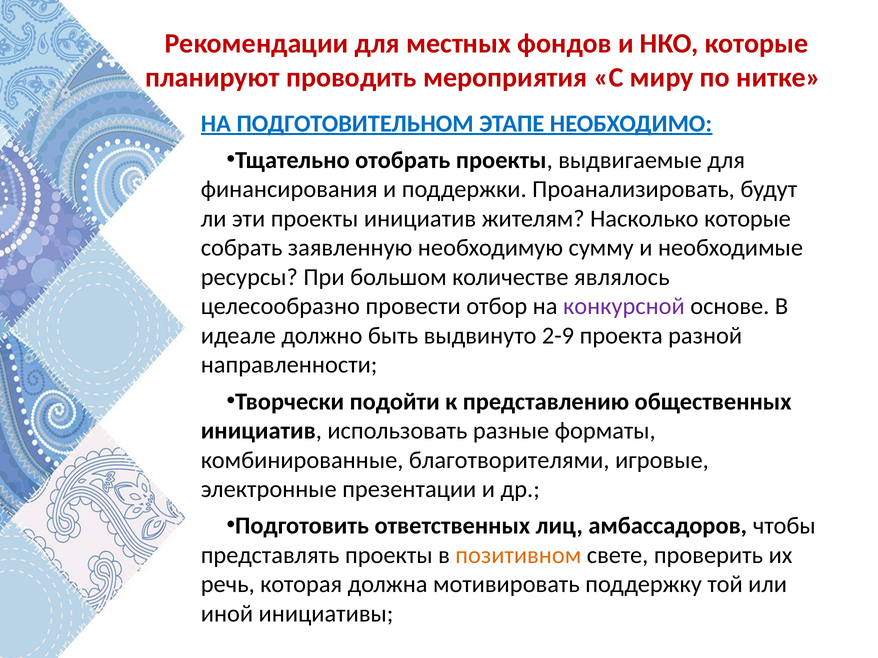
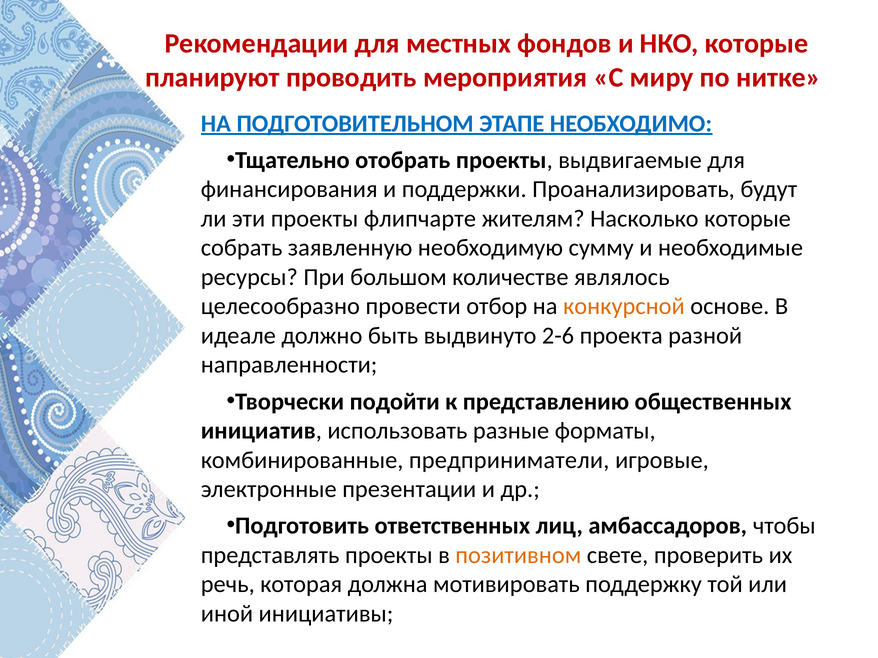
проекты инициатив: инициатив -> флипчарте
конкурсной colour: purple -> orange
2-9: 2-9 -> 2-6
благотворителями: благотворителями -> предприниматели
